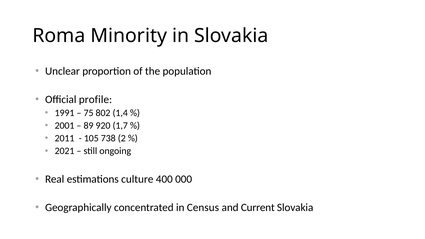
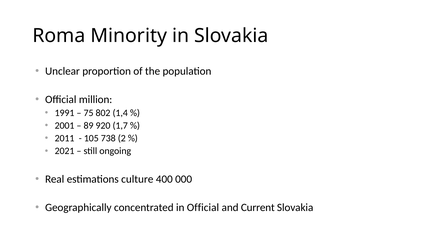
profile: profile -> million
in Census: Census -> Official
